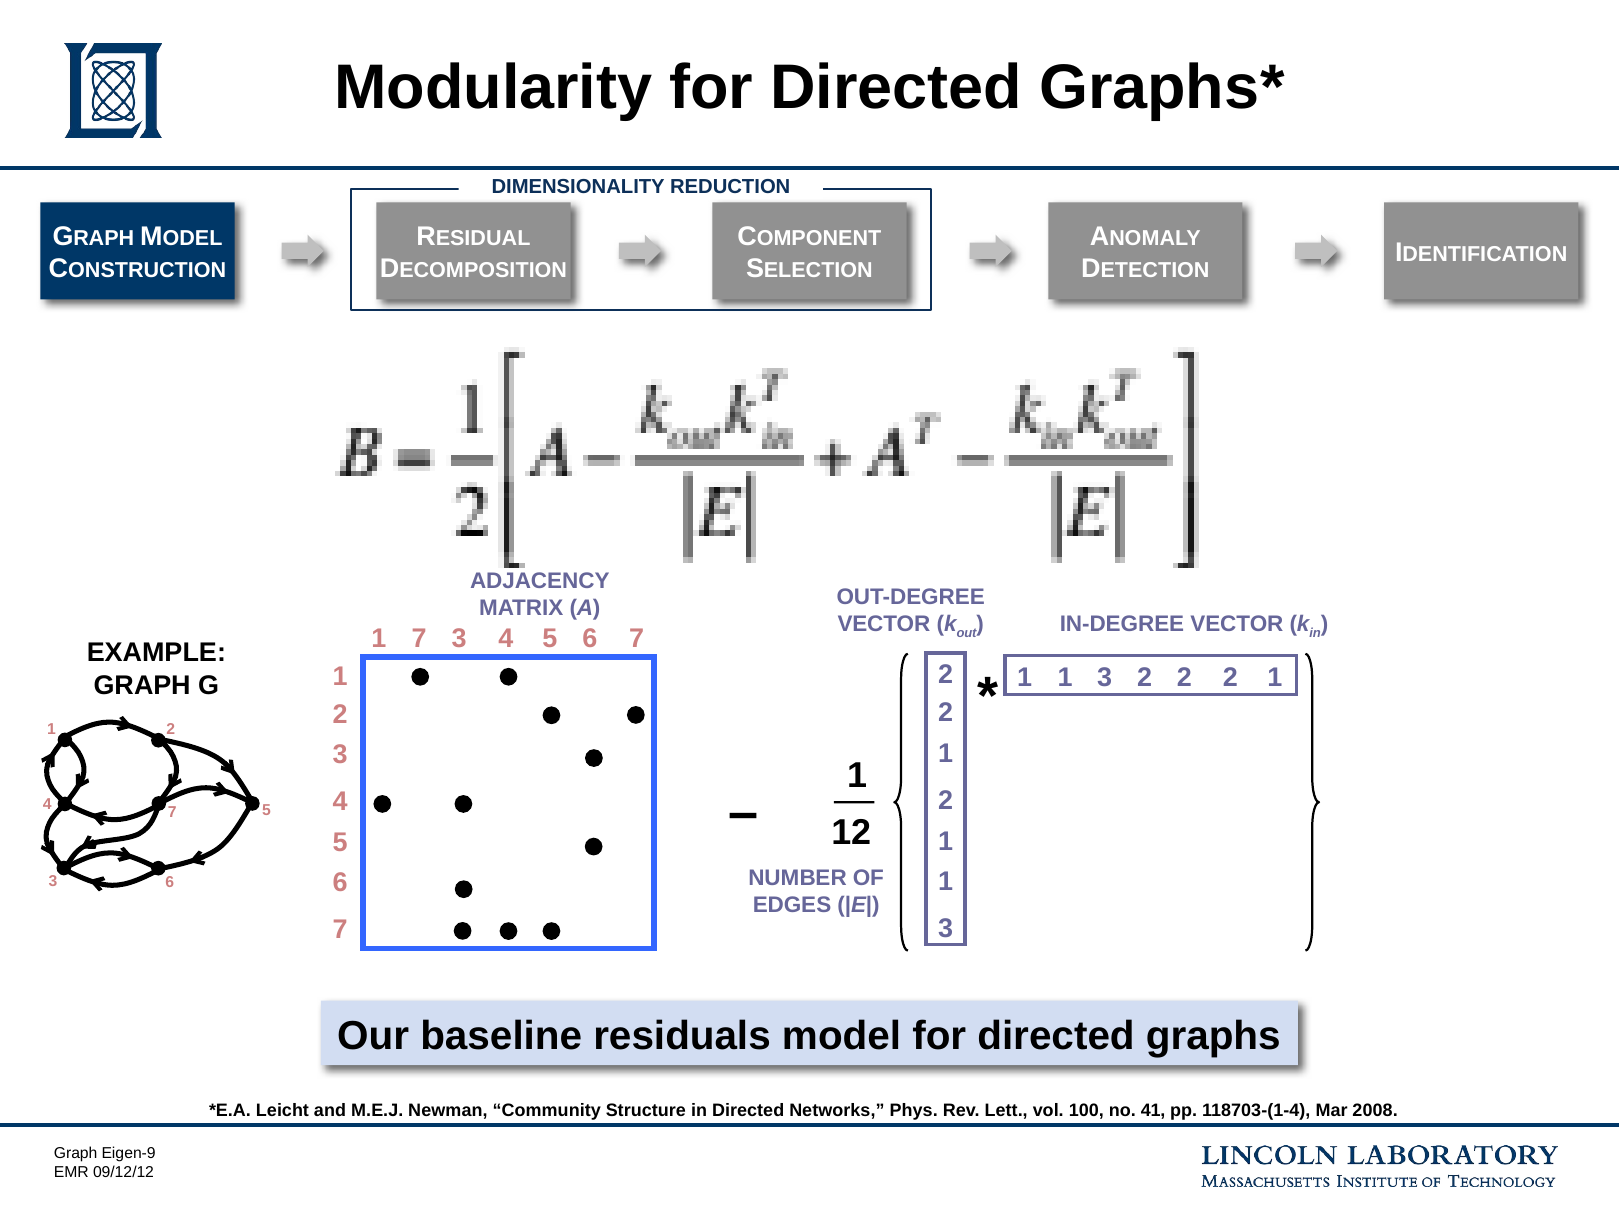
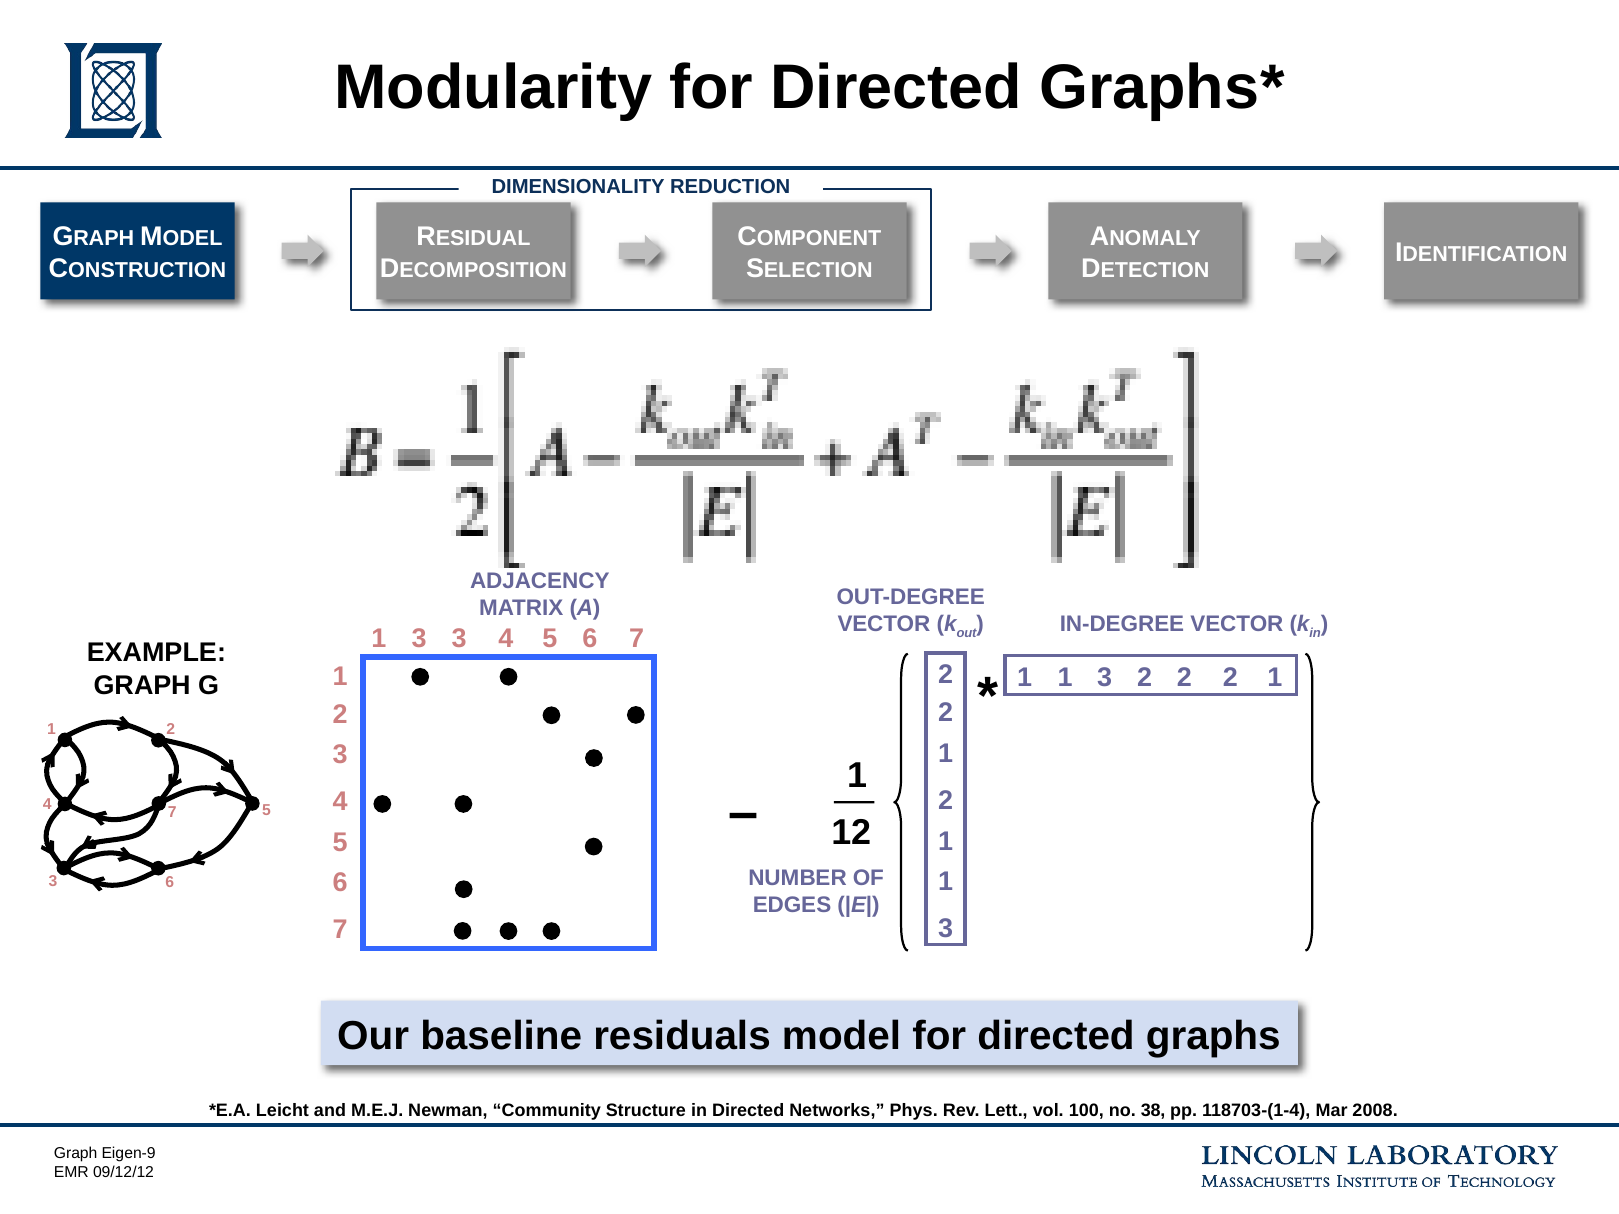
7 at (419, 638): 7 -> 3
41: 41 -> 38
